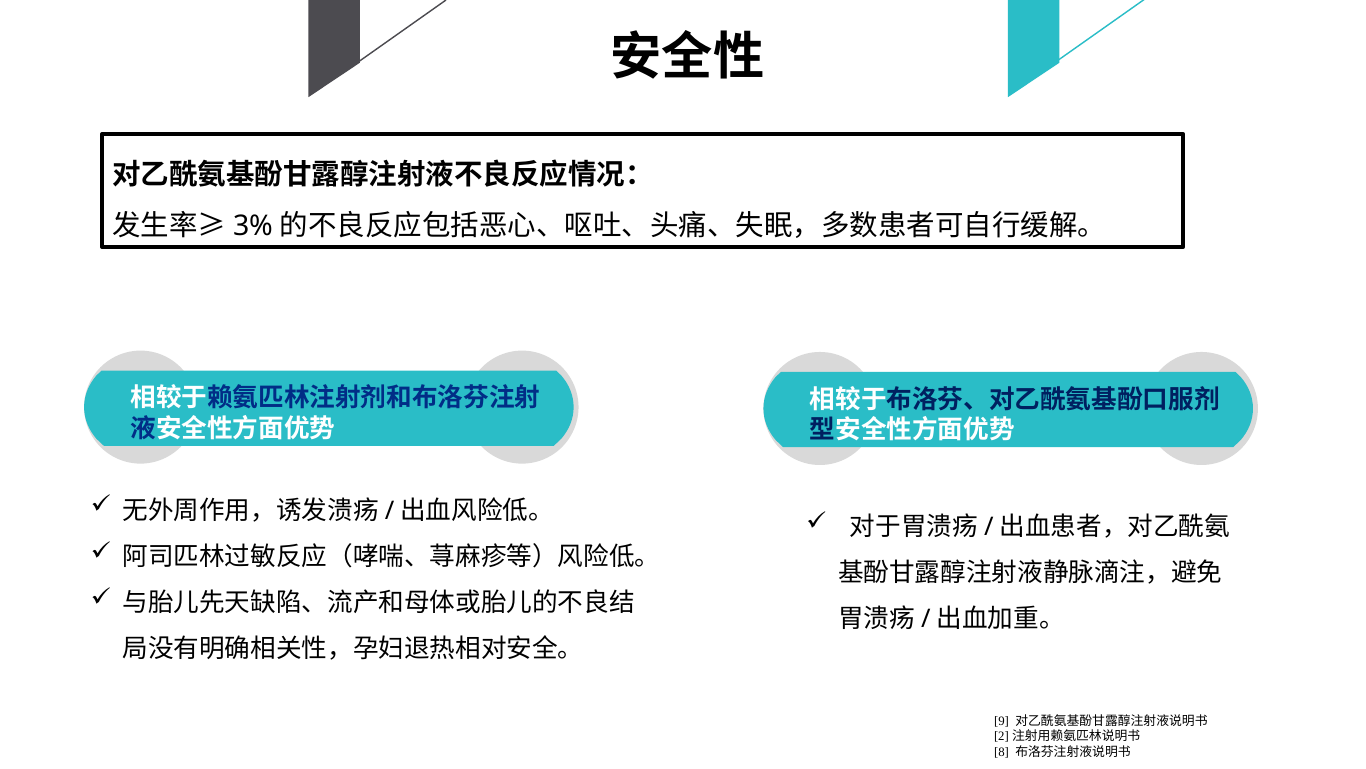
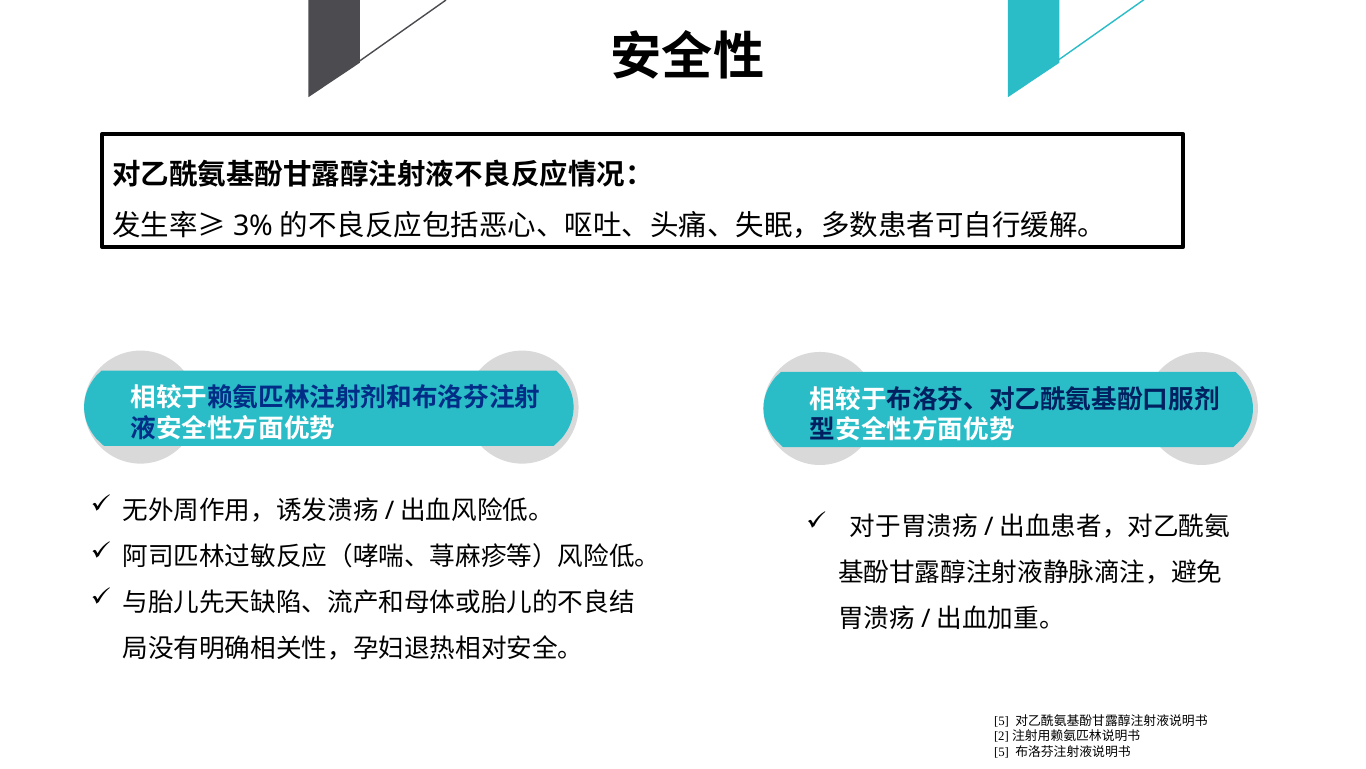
9 at (1002, 720): 9 -> 5
8 at (1002, 751): 8 -> 5
